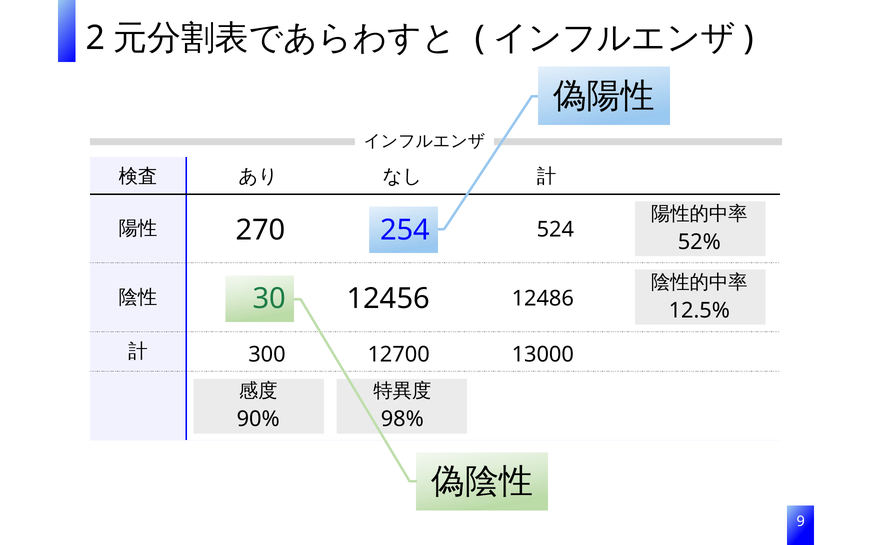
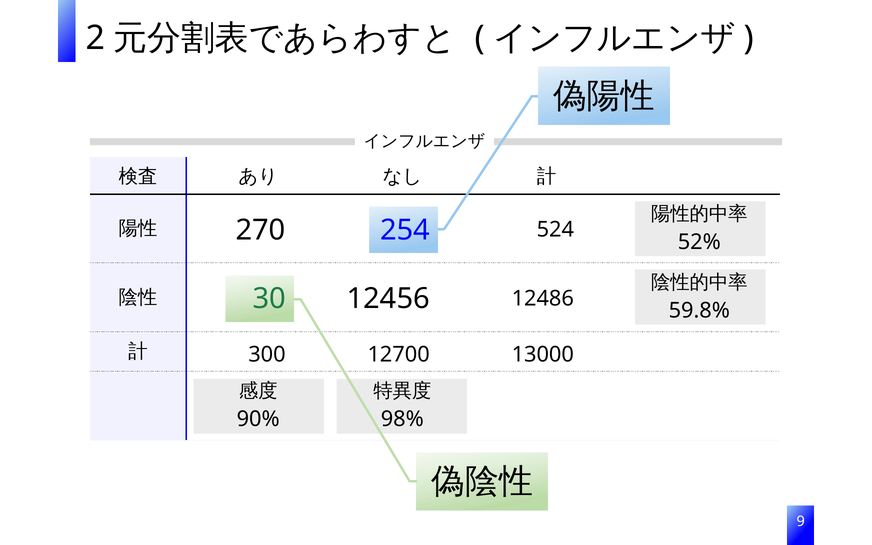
12.5%: 12.5% -> 59.8%
